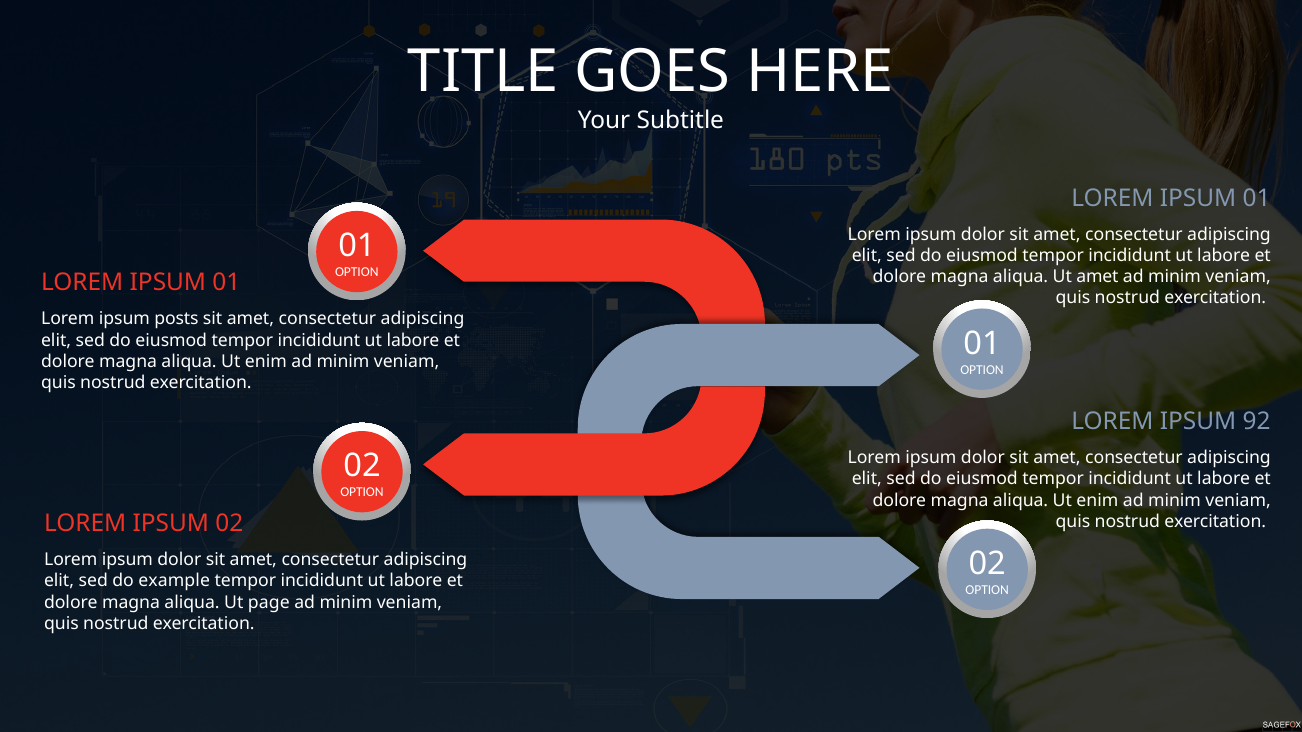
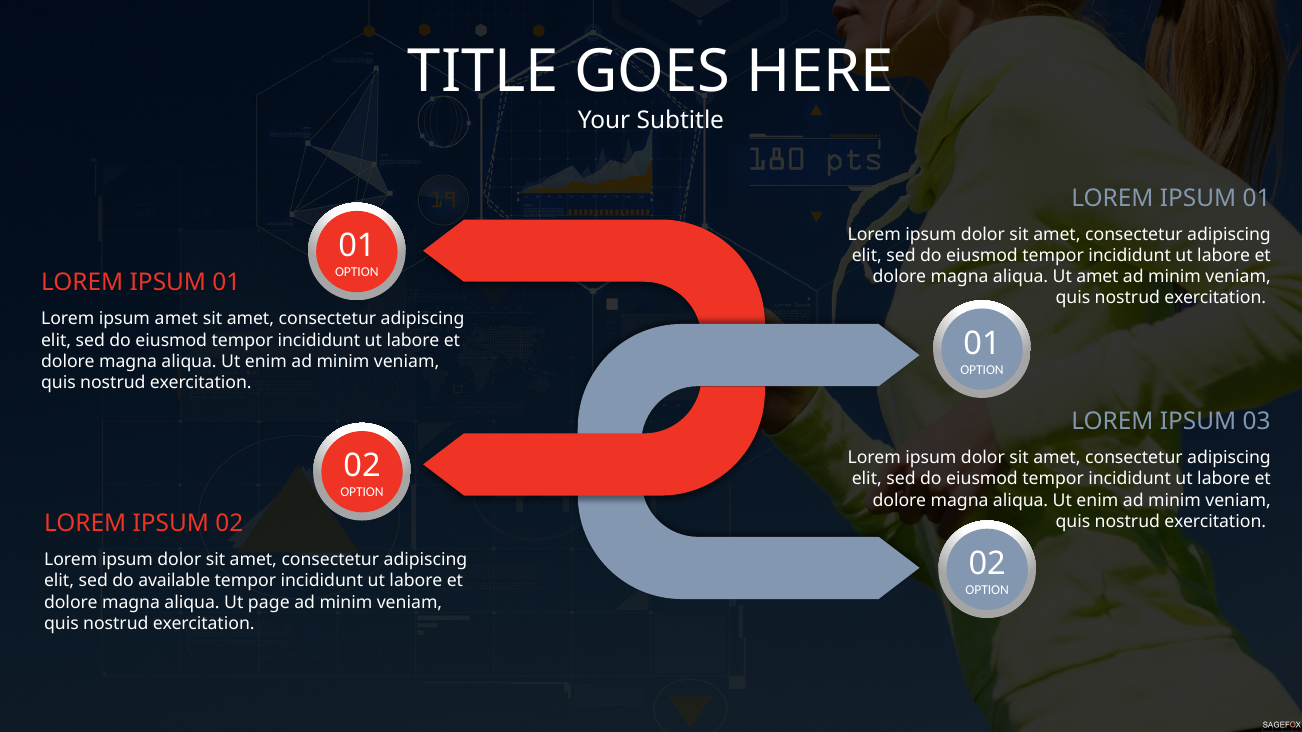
ipsum posts: posts -> amet
92: 92 -> 03
example: example -> available
